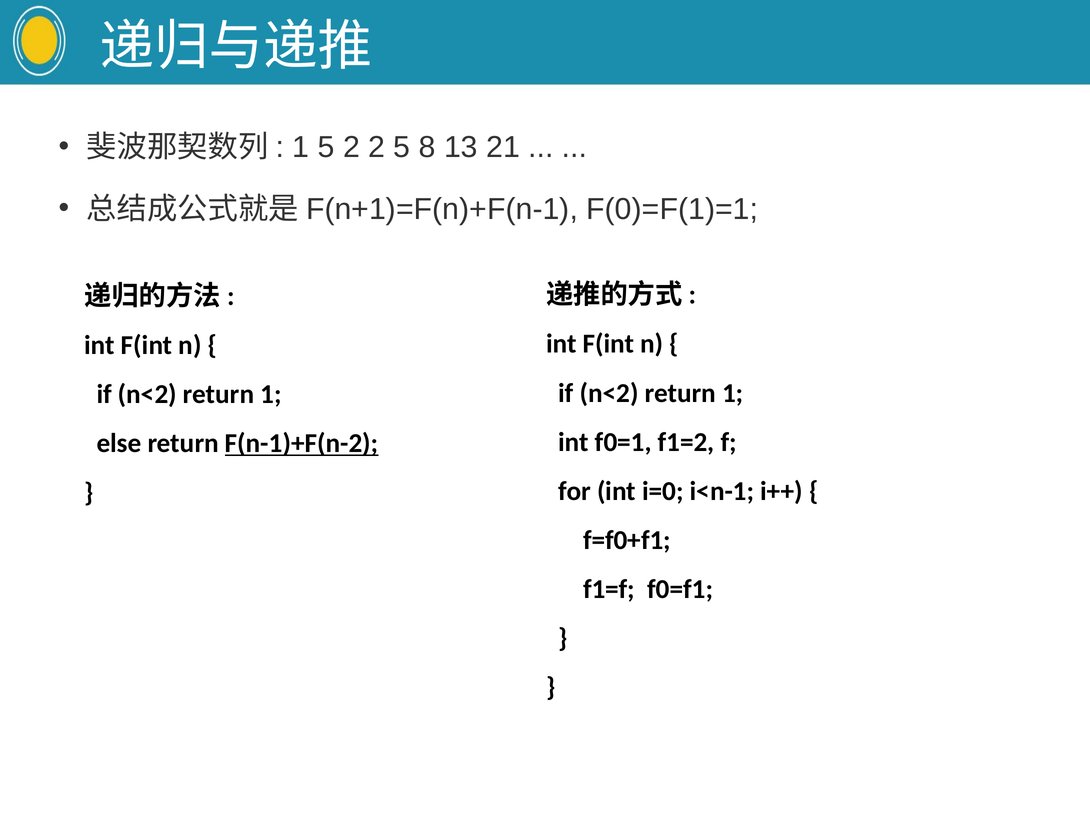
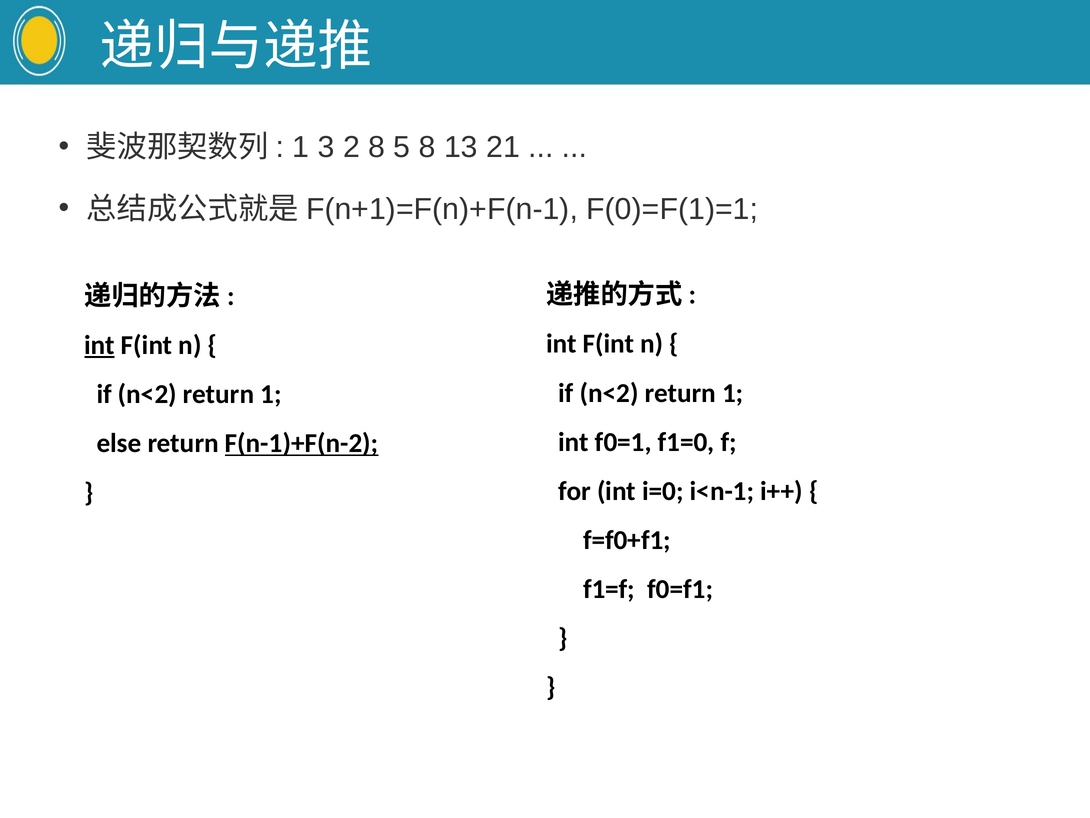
1 5: 5 -> 3
2 2: 2 -> 8
int at (100, 345) underline: none -> present
f1=2: f1=2 -> f1=0
